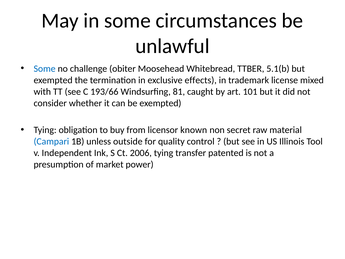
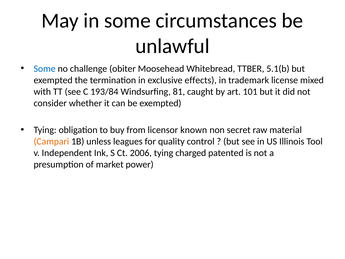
193/66: 193/66 -> 193/84
Campari colour: blue -> orange
outside: outside -> leagues
transfer: transfer -> charged
